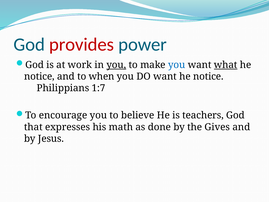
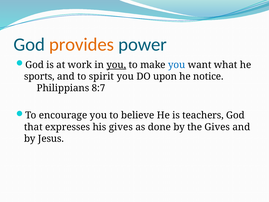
provides colour: red -> orange
what underline: present -> none
notice at (39, 76): notice -> sports
when: when -> spirit
DO want: want -> upon
1:7: 1:7 -> 8:7
his math: math -> gives
